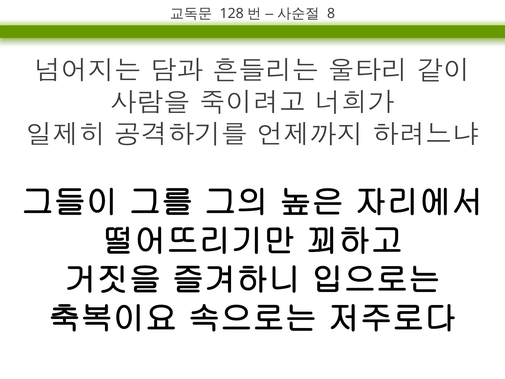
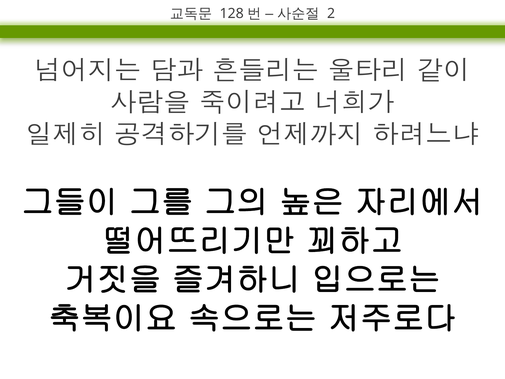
8: 8 -> 2
